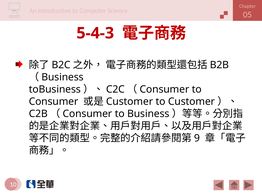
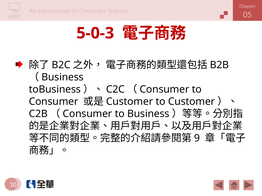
5-4-3: 5-4-3 -> 5-0-3
